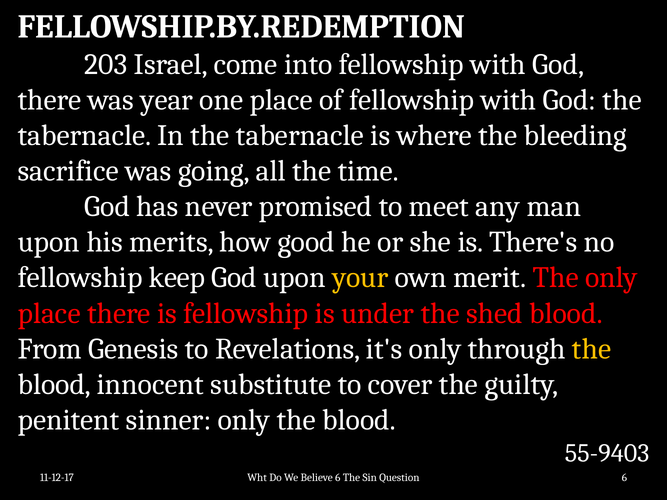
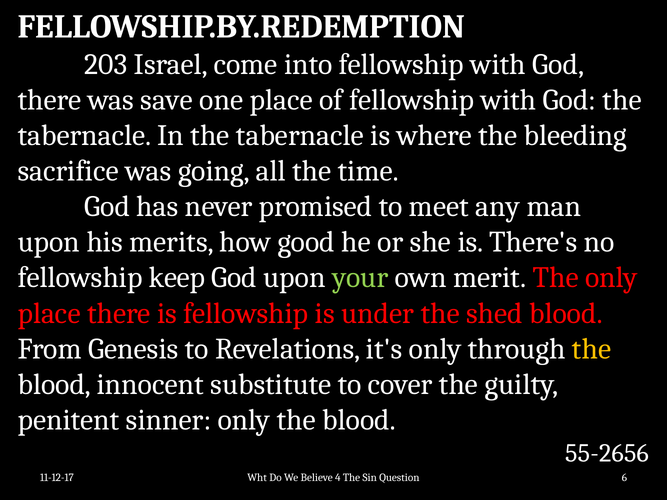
year: year -> save
your colour: yellow -> light green
55-9403: 55-9403 -> 55-2656
Believe 6: 6 -> 4
